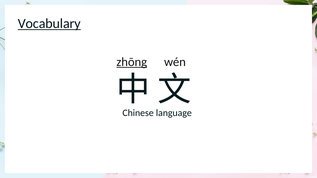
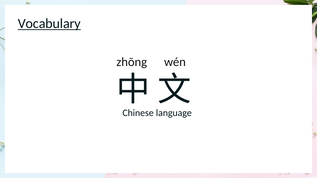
zhōng underline: present -> none
